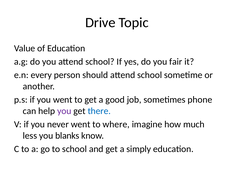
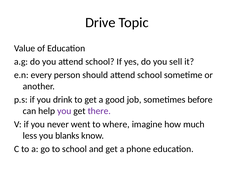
fair: fair -> sell
you went: went -> drink
phone: phone -> before
there colour: blue -> purple
simply: simply -> phone
